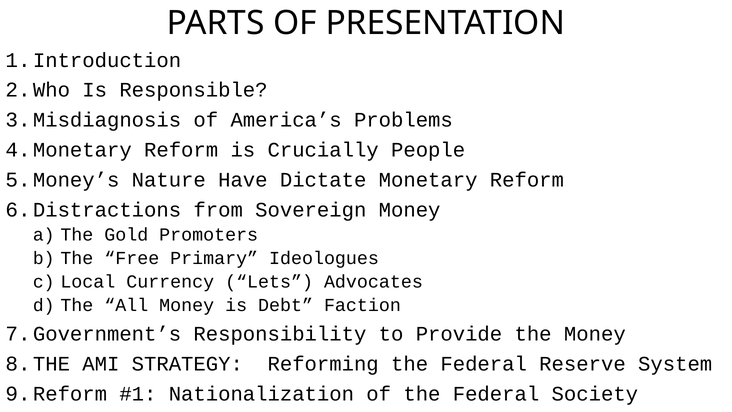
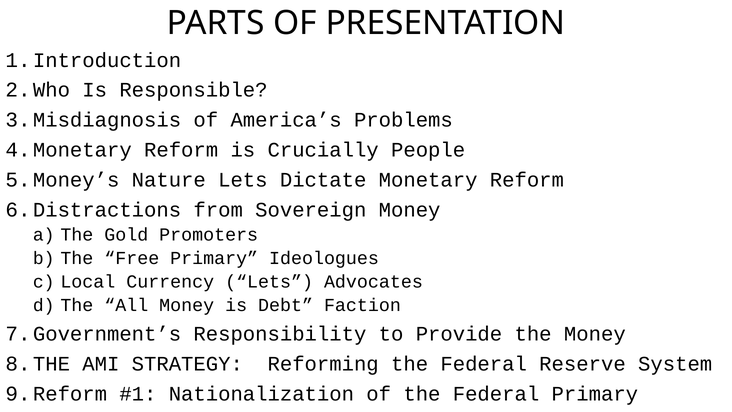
Nature Have: Have -> Lets
Federal Society: Society -> Primary
